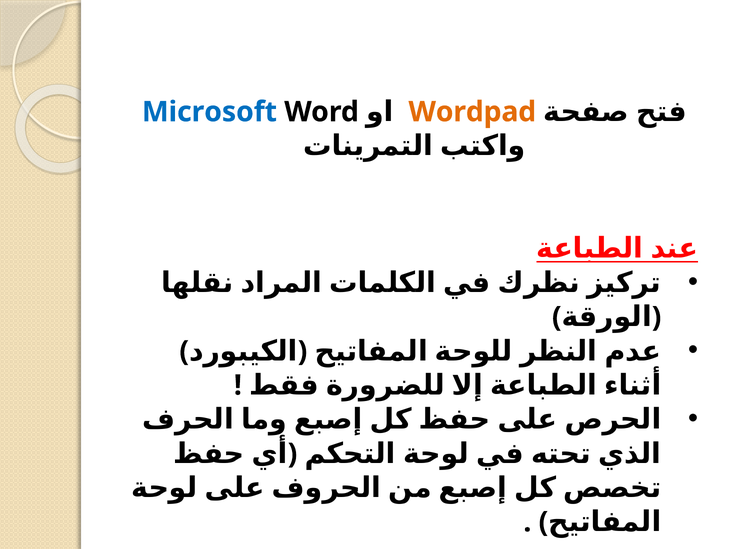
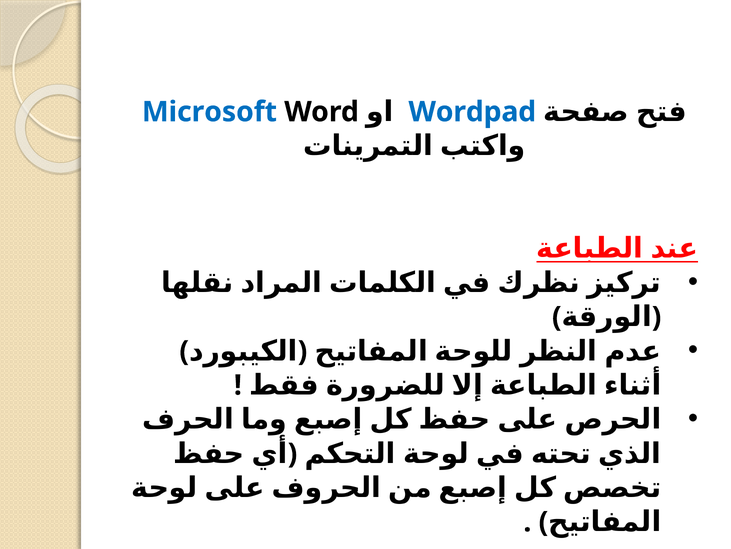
Wordpad colour: orange -> blue
